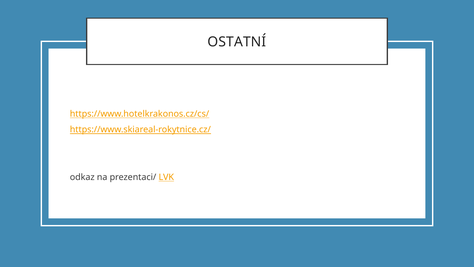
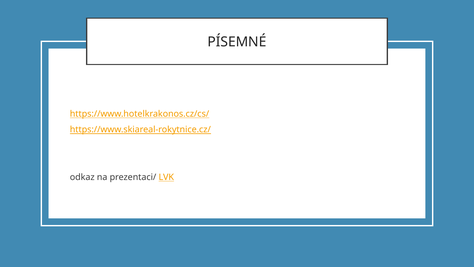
OSTATNÍ: OSTATNÍ -> PÍSEMNÉ
